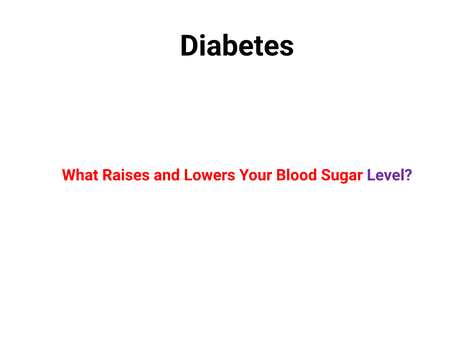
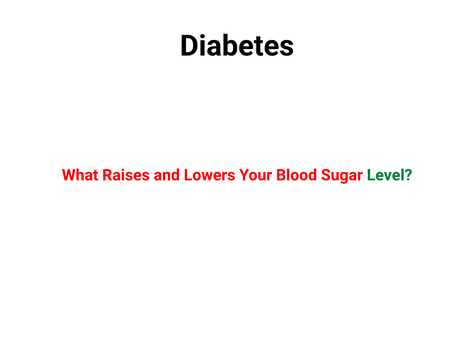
Level colour: purple -> green
